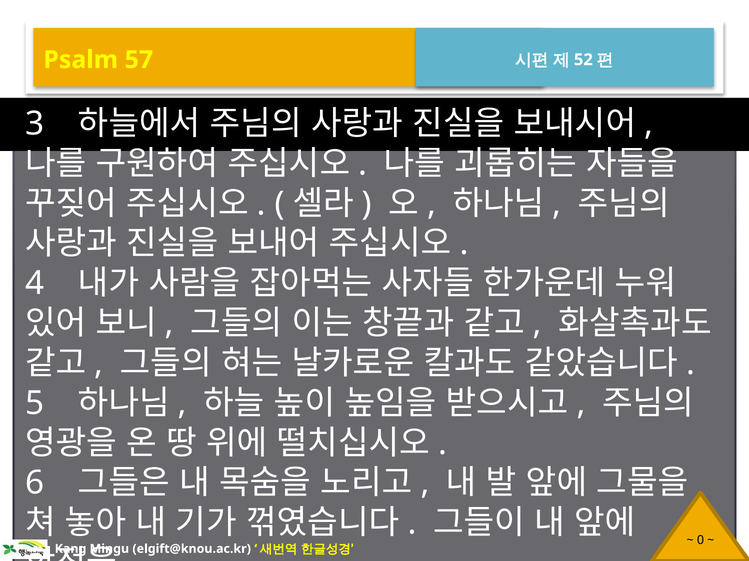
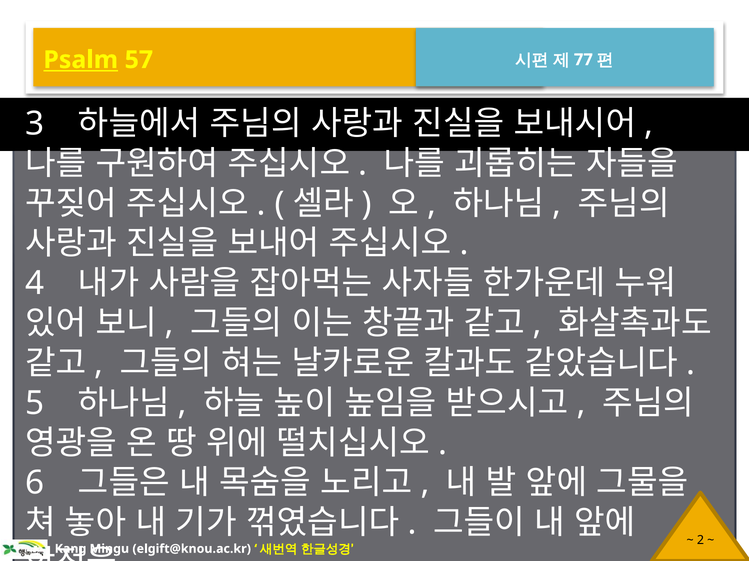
Psalm underline: none -> present
52: 52 -> 77
0: 0 -> 2
